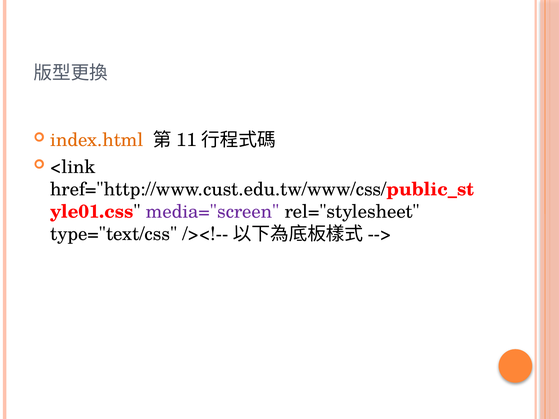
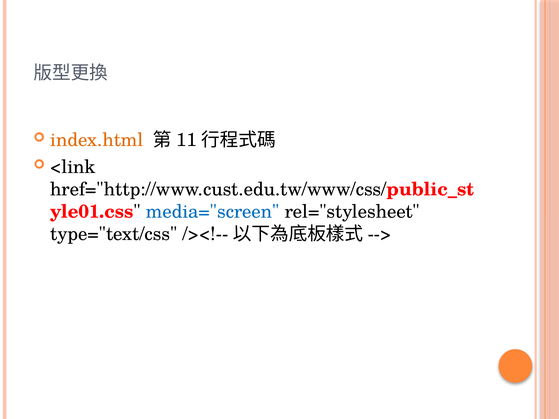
media="screen colour: purple -> blue
